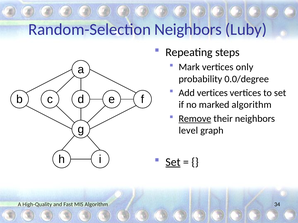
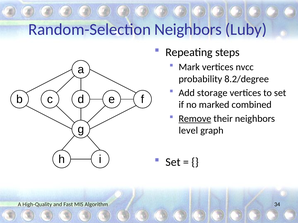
only: only -> nvcc
0.0/degree: 0.0/degree -> 8.2/degree
Add vertices: vertices -> storage
marked algorithm: algorithm -> combined
Set at (173, 162) underline: present -> none
